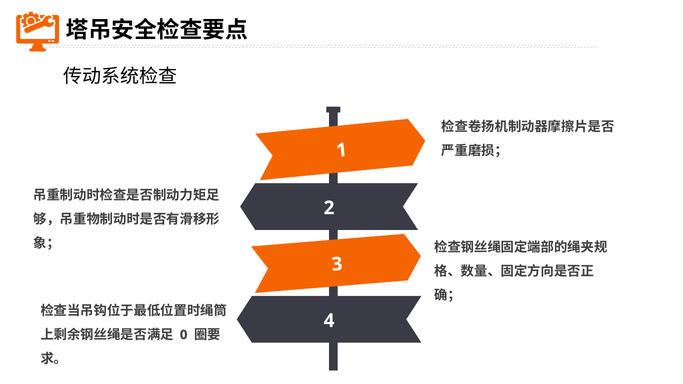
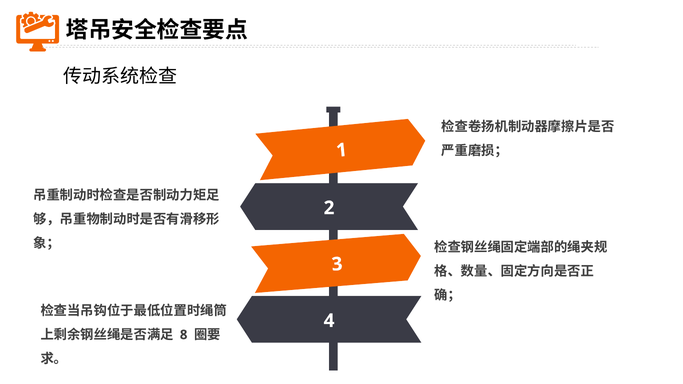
0: 0 -> 8
